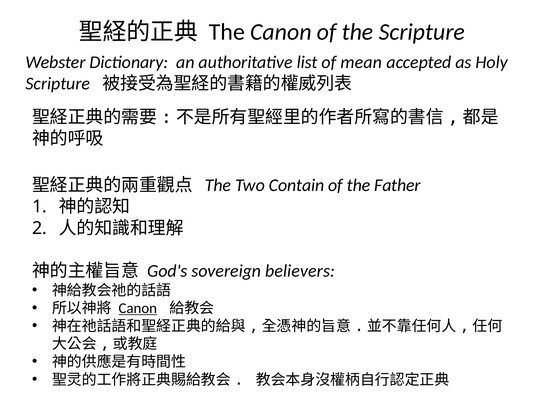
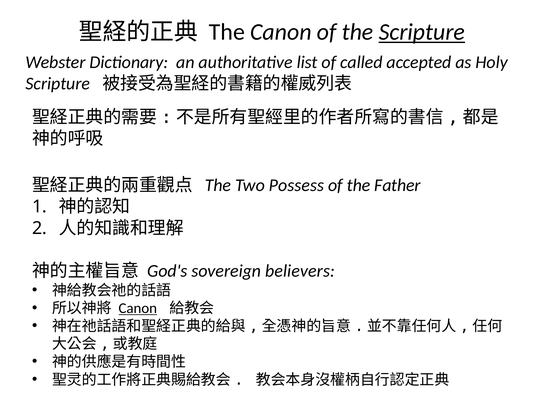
Scripture at (422, 32) underline: none -> present
mean: mean -> called
Contain: Contain -> Possess
